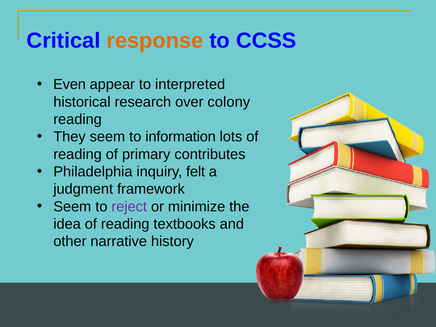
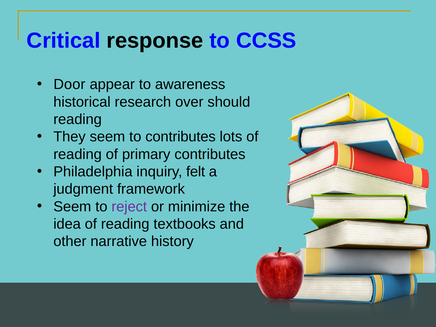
response colour: orange -> black
Even: Even -> Door
interpreted: interpreted -> awareness
colony: colony -> should
to information: information -> contributes
